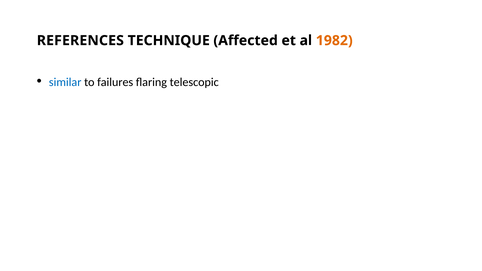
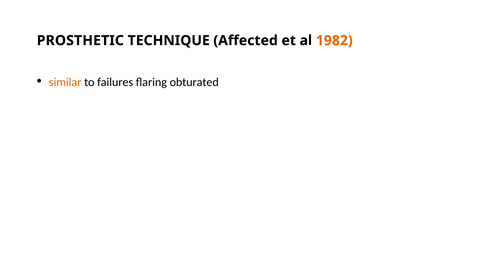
REFERENCES: REFERENCES -> PROSTHETIC
similar colour: blue -> orange
telescopic: telescopic -> obturated
